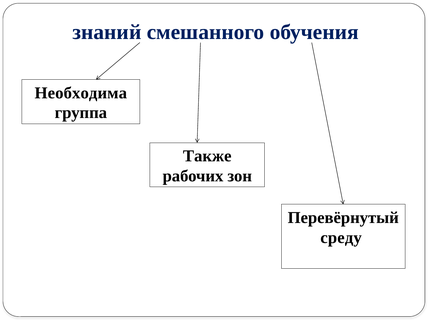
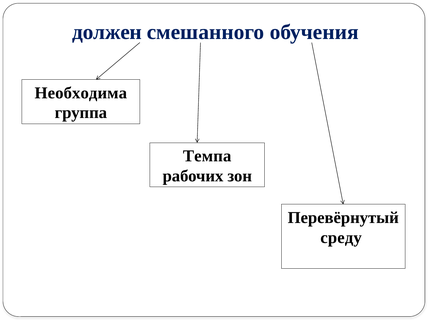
знаний: знаний -> должен
Также: Также -> Темпа
